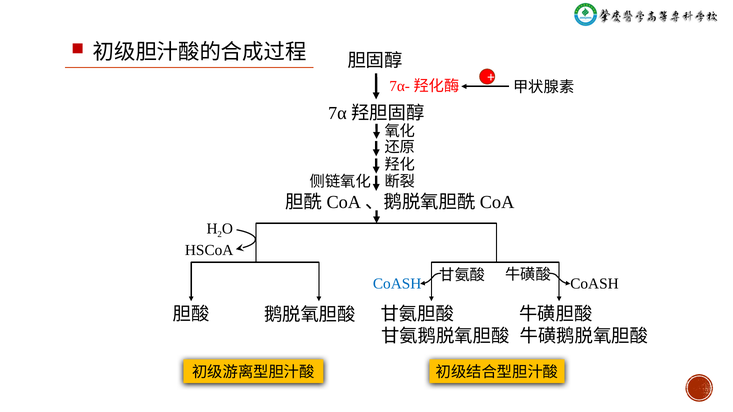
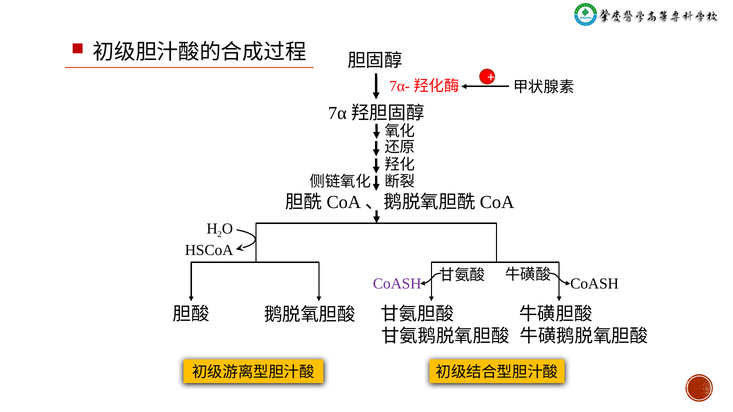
CoASH at (397, 284) colour: blue -> purple
